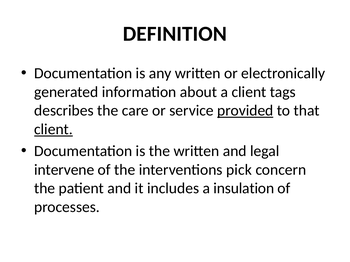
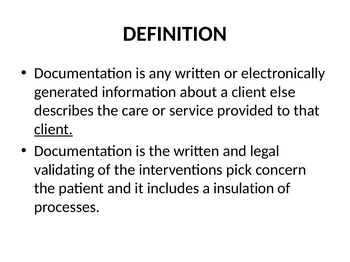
tags: tags -> else
provided underline: present -> none
intervene: intervene -> validating
